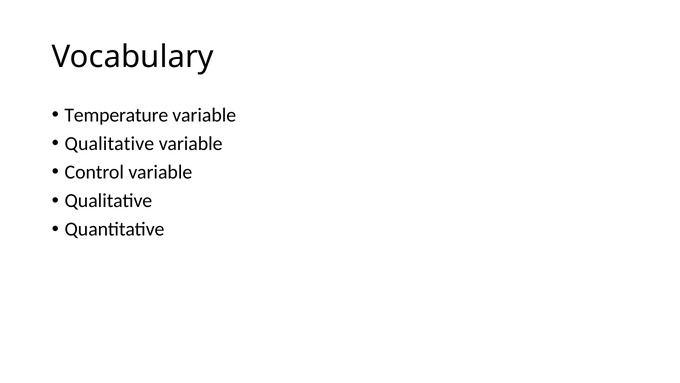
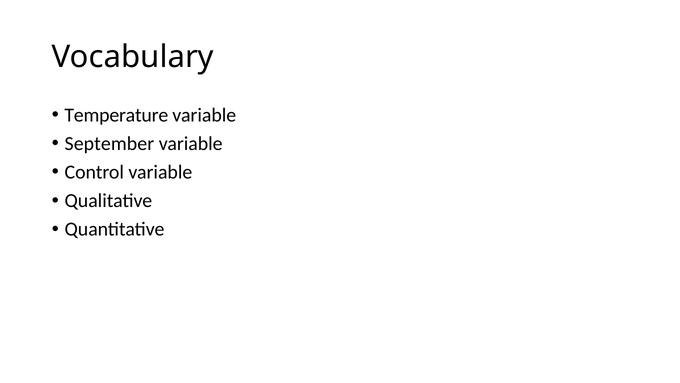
Qualitative at (109, 143): Qualitative -> September
